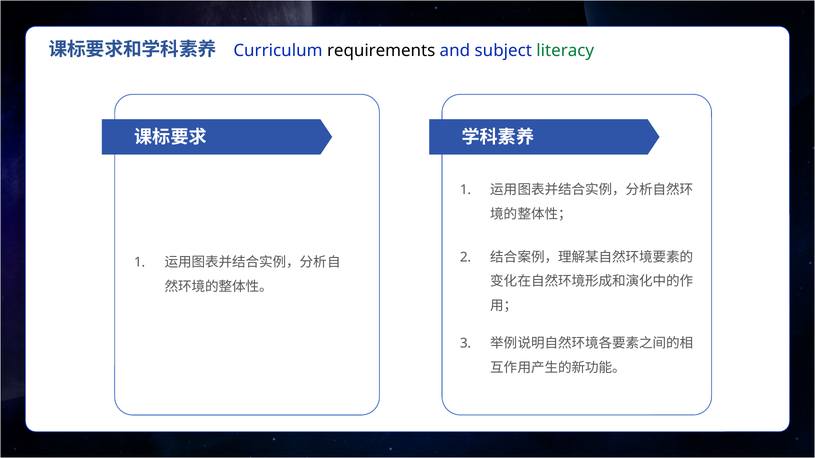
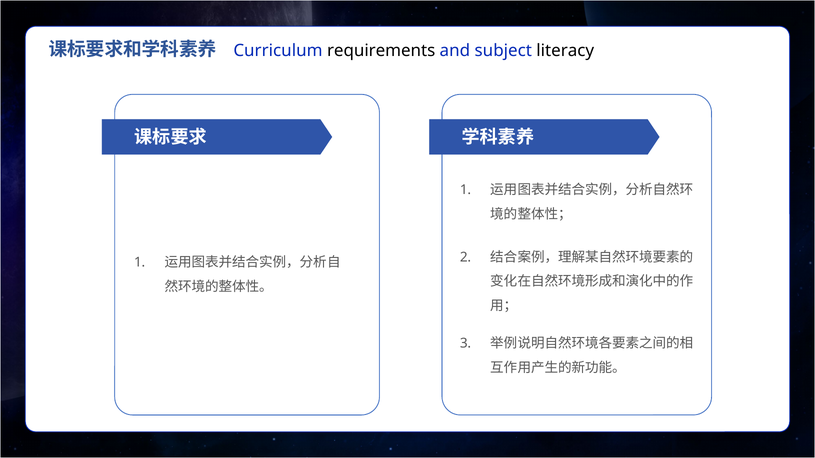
literacy colour: green -> black
